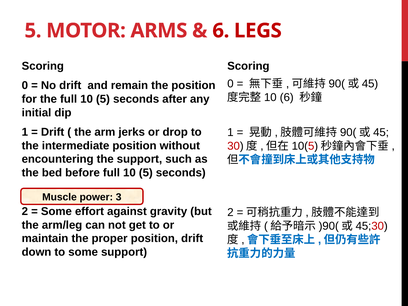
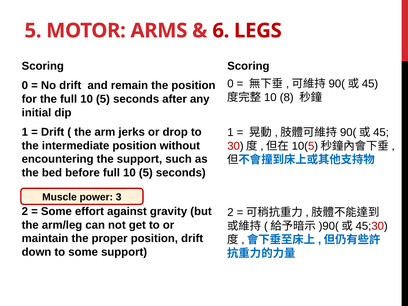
6 at (287, 97): 6 -> 8
